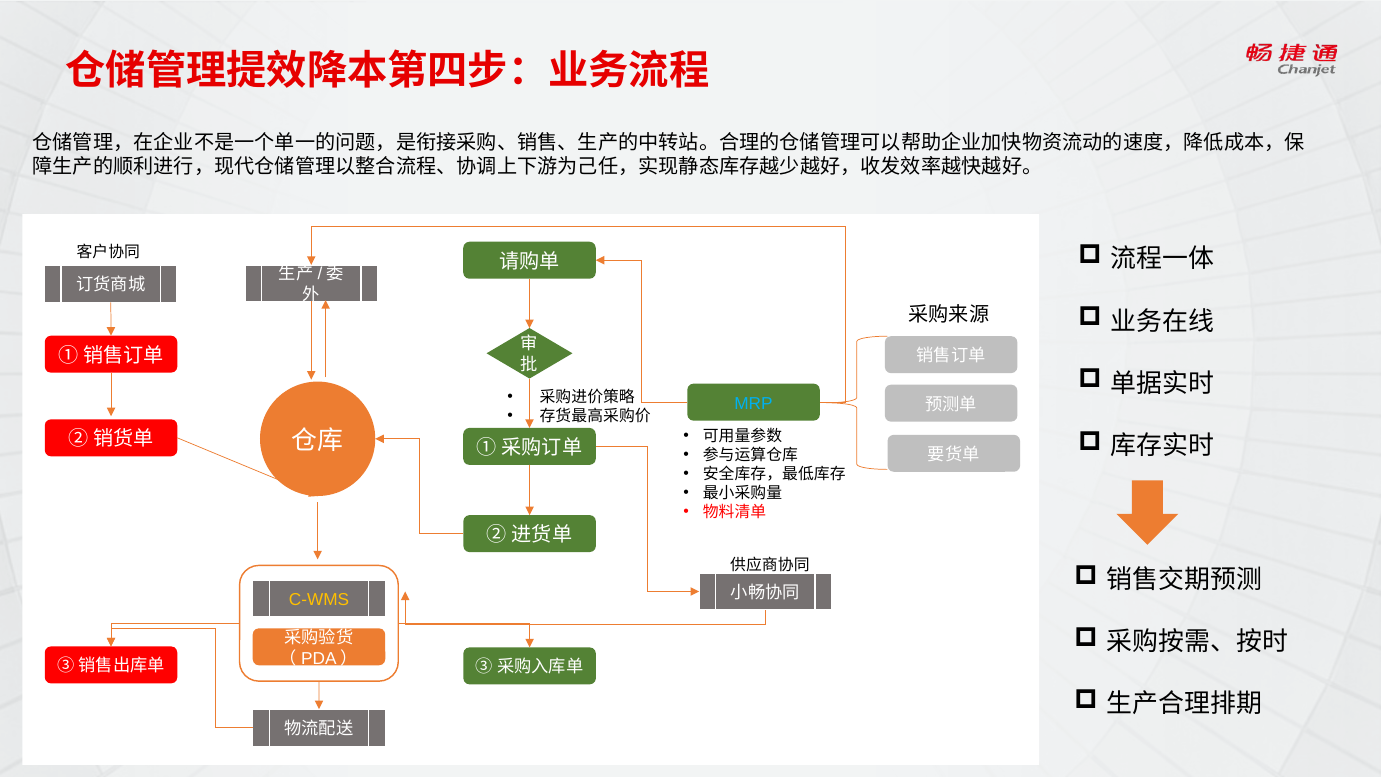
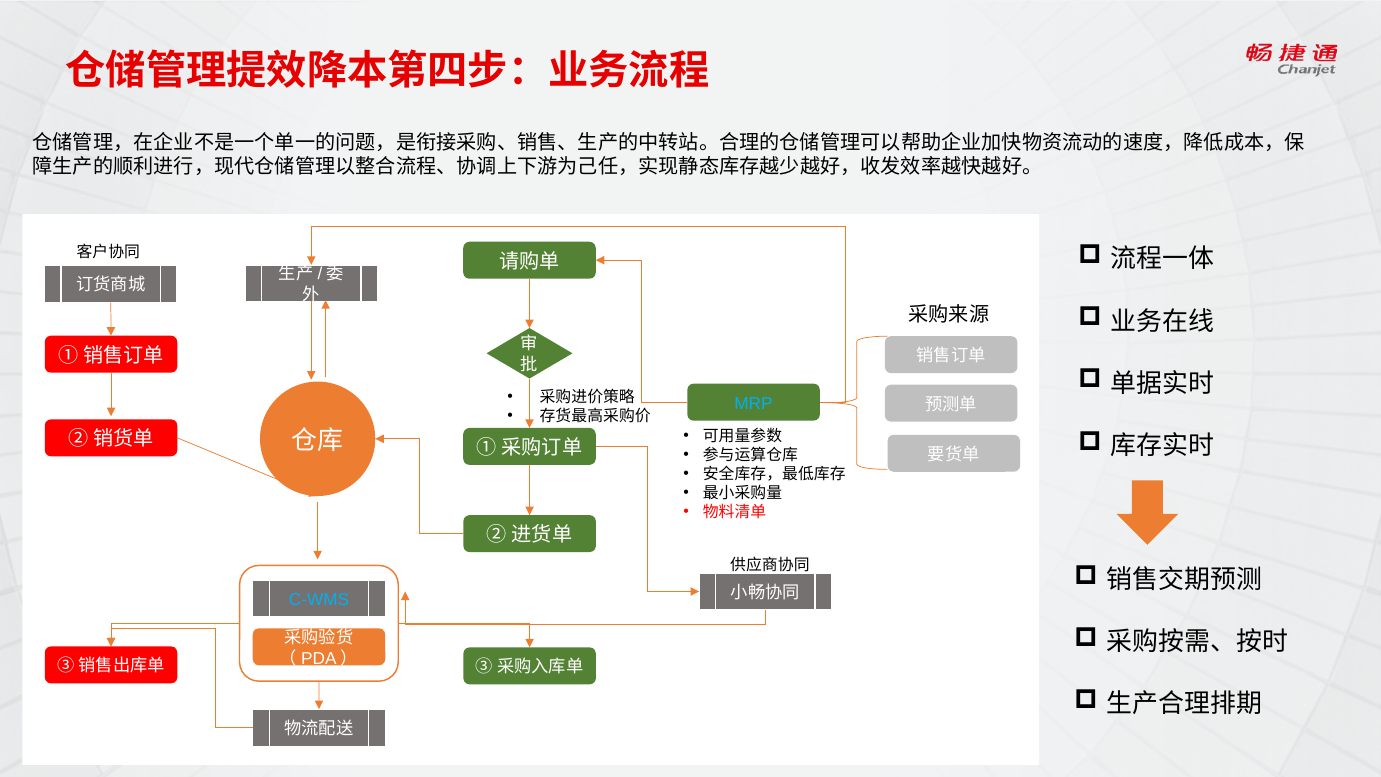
C-WMS colour: yellow -> light blue
